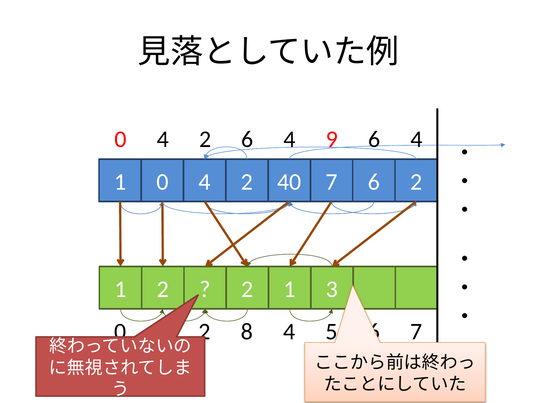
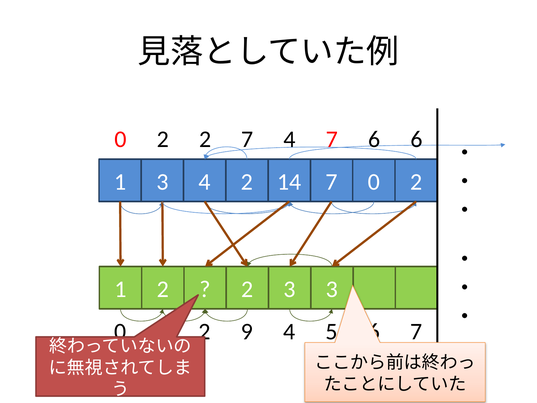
4 at (163, 139): 4 -> 2
2 6: 6 -> 7
4 9: 9 -> 7
4 at (416, 139): 4 -> 6
1 0: 0 -> 3
40: 40 -> 14
7 6: 6 -> 0
2 1: 1 -> 3
8: 8 -> 9
